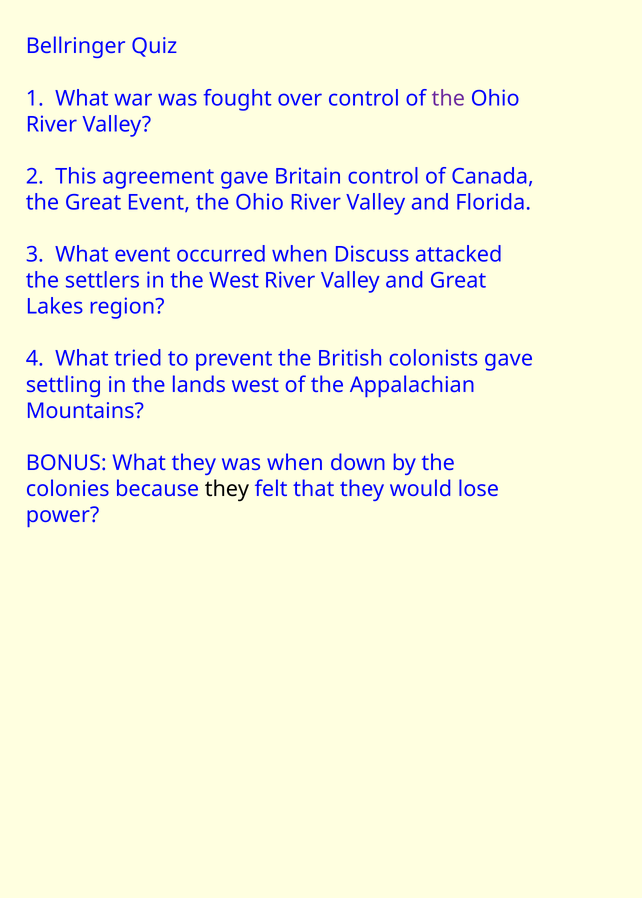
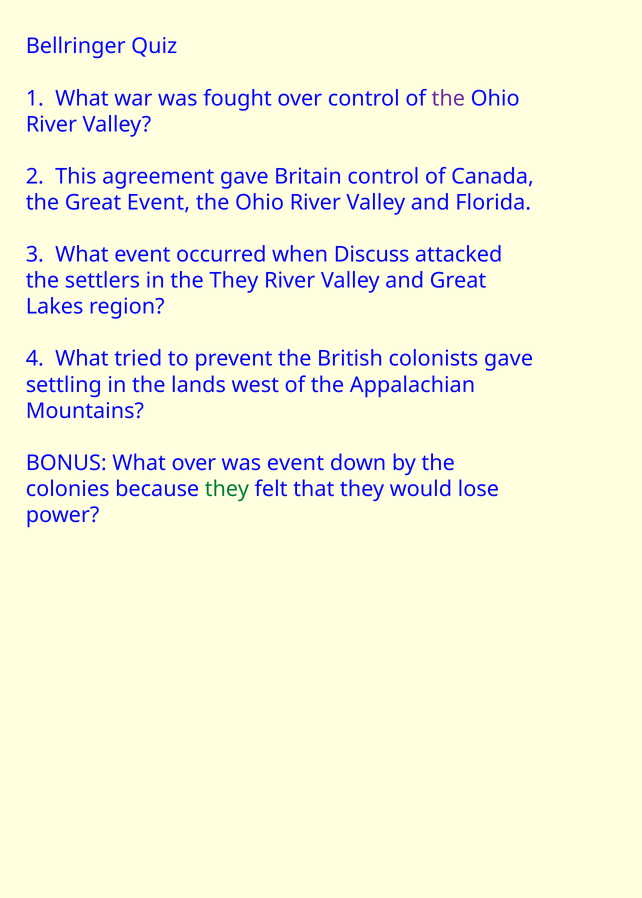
the West: West -> They
What they: they -> over
was when: when -> event
they at (227, 489) colour: black -> green
